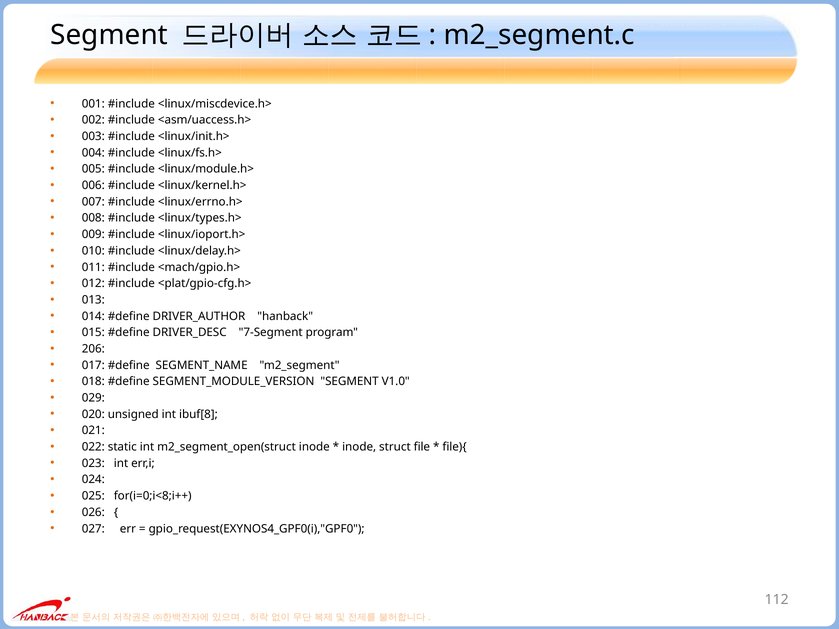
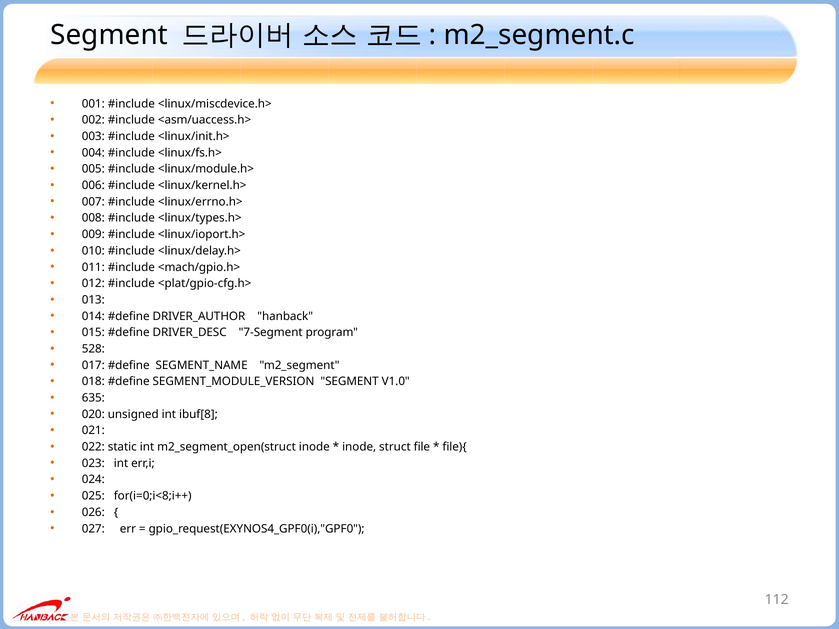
206: 206 -> 528
029: 029 -> 635
